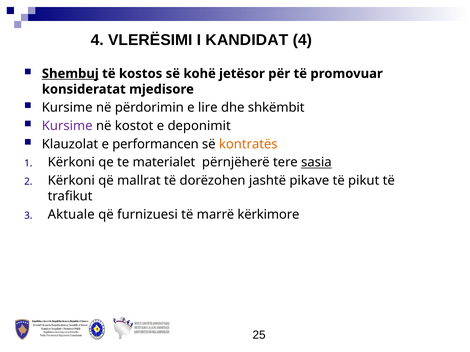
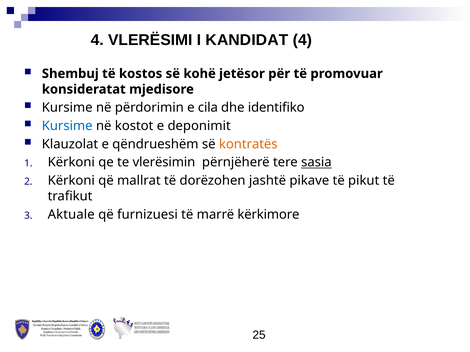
Shembuj underline: present -> none
lire: lire -> cila
shkëmbit: shkëmbit -> identifiko
Kursime at (67, 126) colour: purple -> blue
performancen: performancen -> qëndrueshëm
materialet: materialet -> vlerësimin
